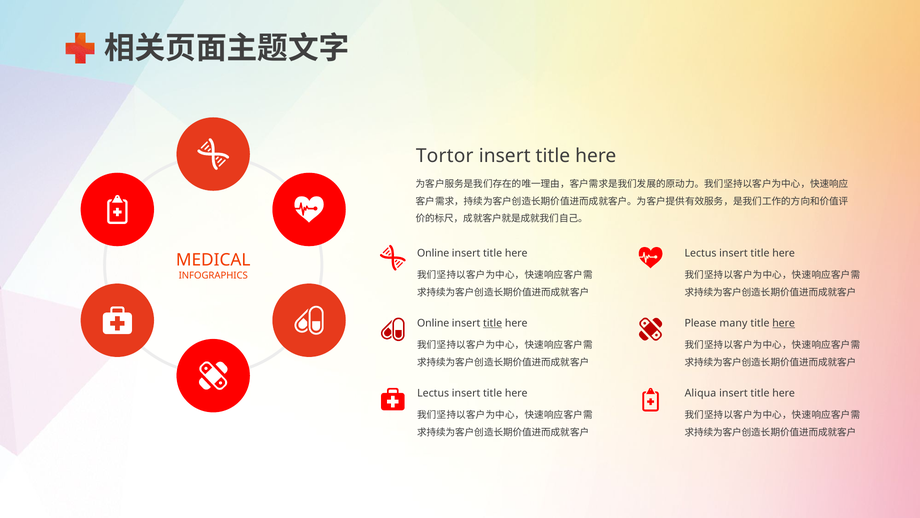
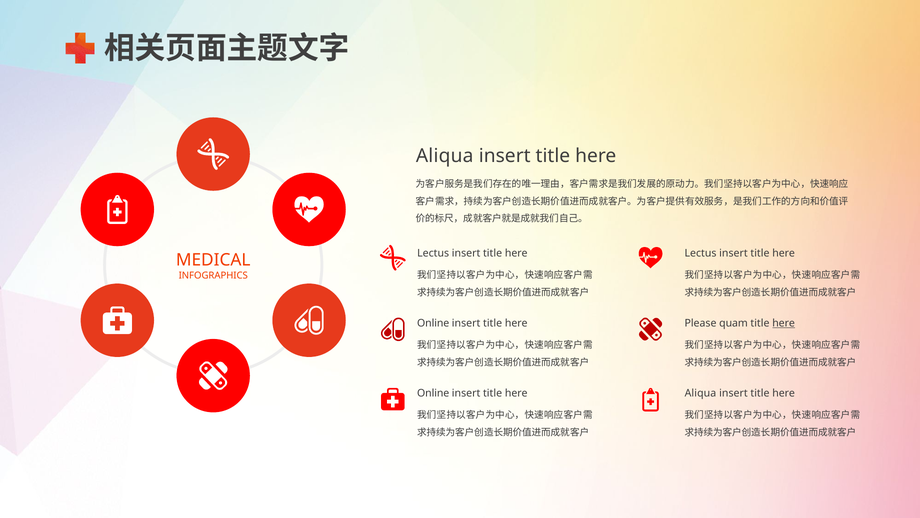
Tortor at (445, 156): Tortor -> Aliqua
Online at (433, 253): Online -> Lectus
title at (493, 323) underline: present -> none
many: many -> quam
Lectus at (433, 393): Lectus -> Online
